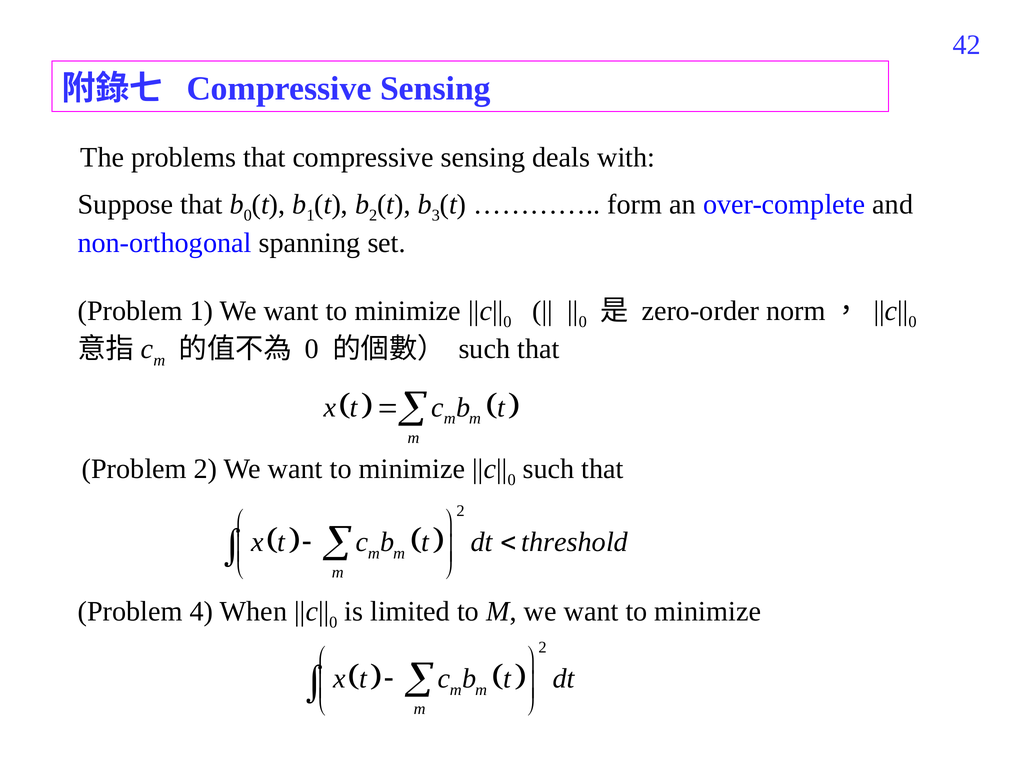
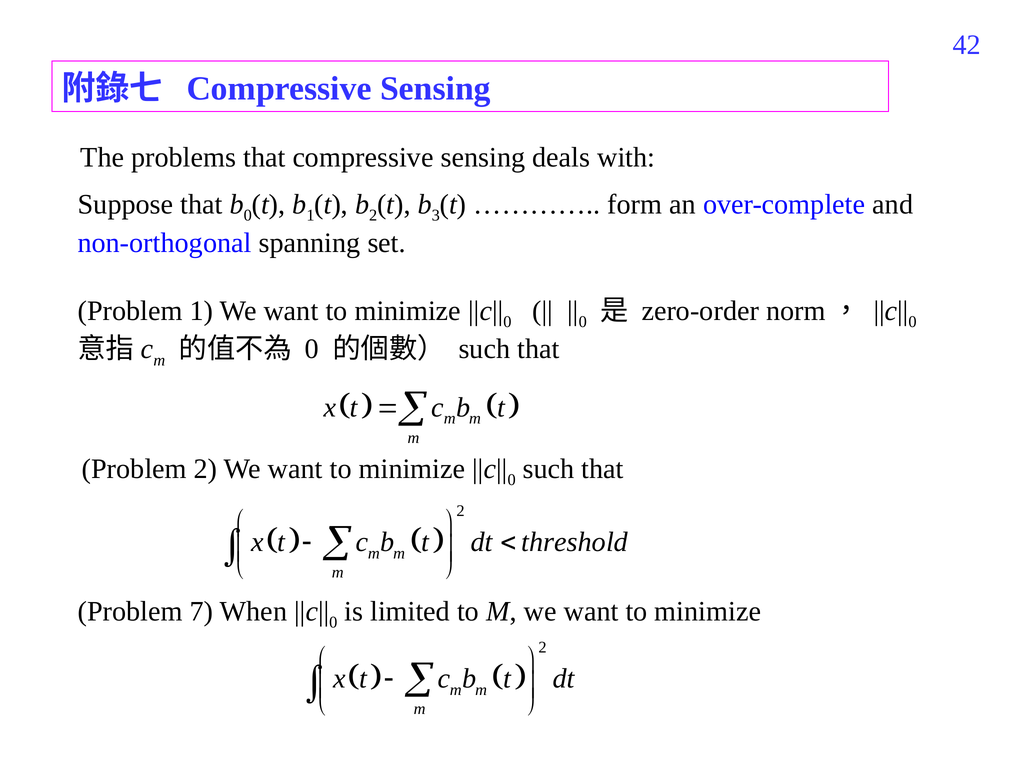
4: 4 -> 7
